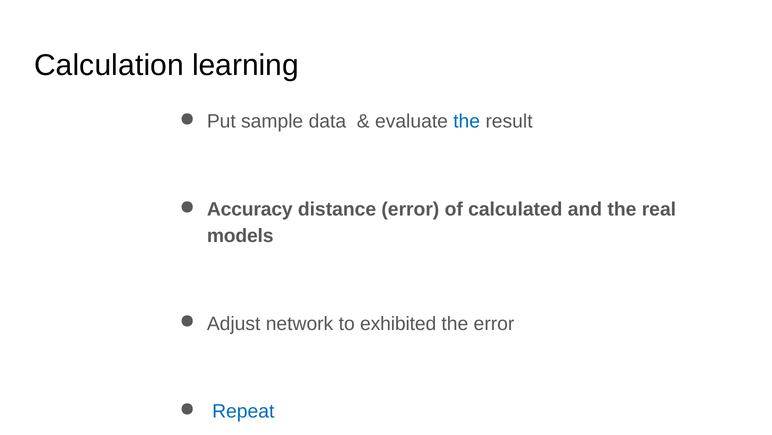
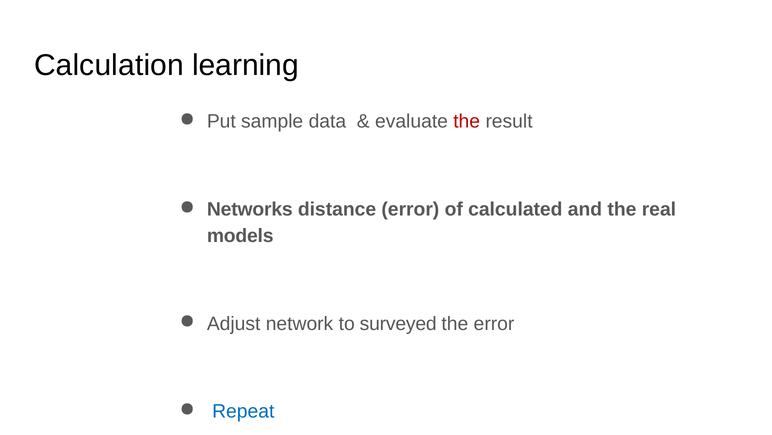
the at (467, 121) colour: blue -> red
Accuracy: Accuracy -> Networks
exhibited: exhibited -> surveyed
